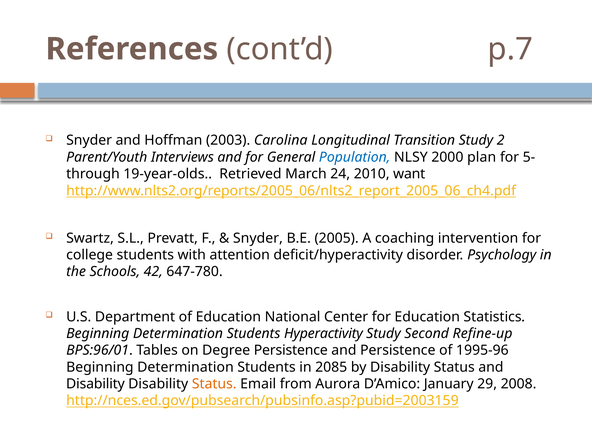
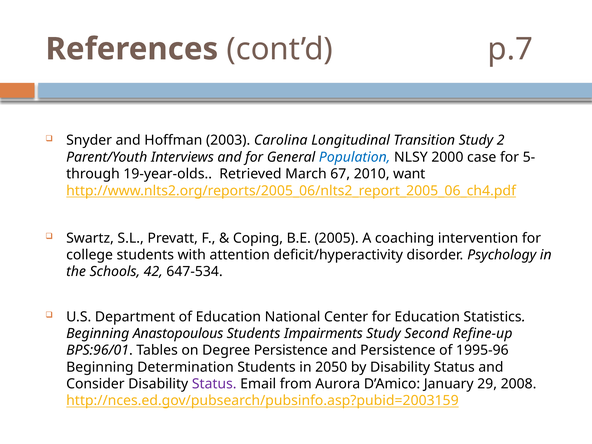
plan: plan -> case
24: 24 -> 67
Snyder at (258, 238): Snyder -> Coping
647-780: 647-780 -> 647-534
Determination at (178, 334): Determination -> Anastopoulous
Hyperactivity: Hyperactivity -> Impairments
2085: 2085 -> 2050
Disability at (95, 384): Disability -> Consider
Status at (214, 384) colour: orange -> purple
